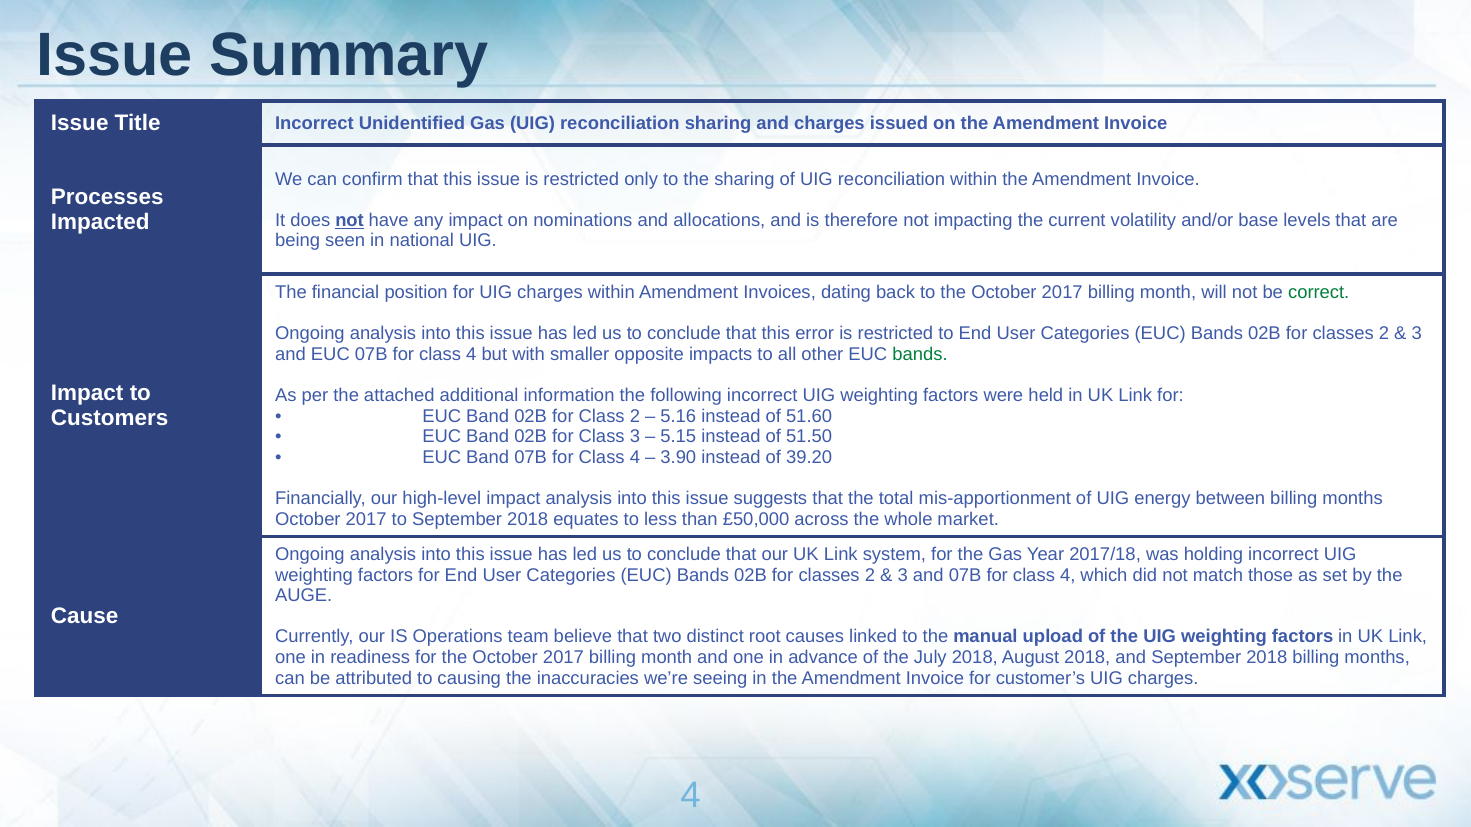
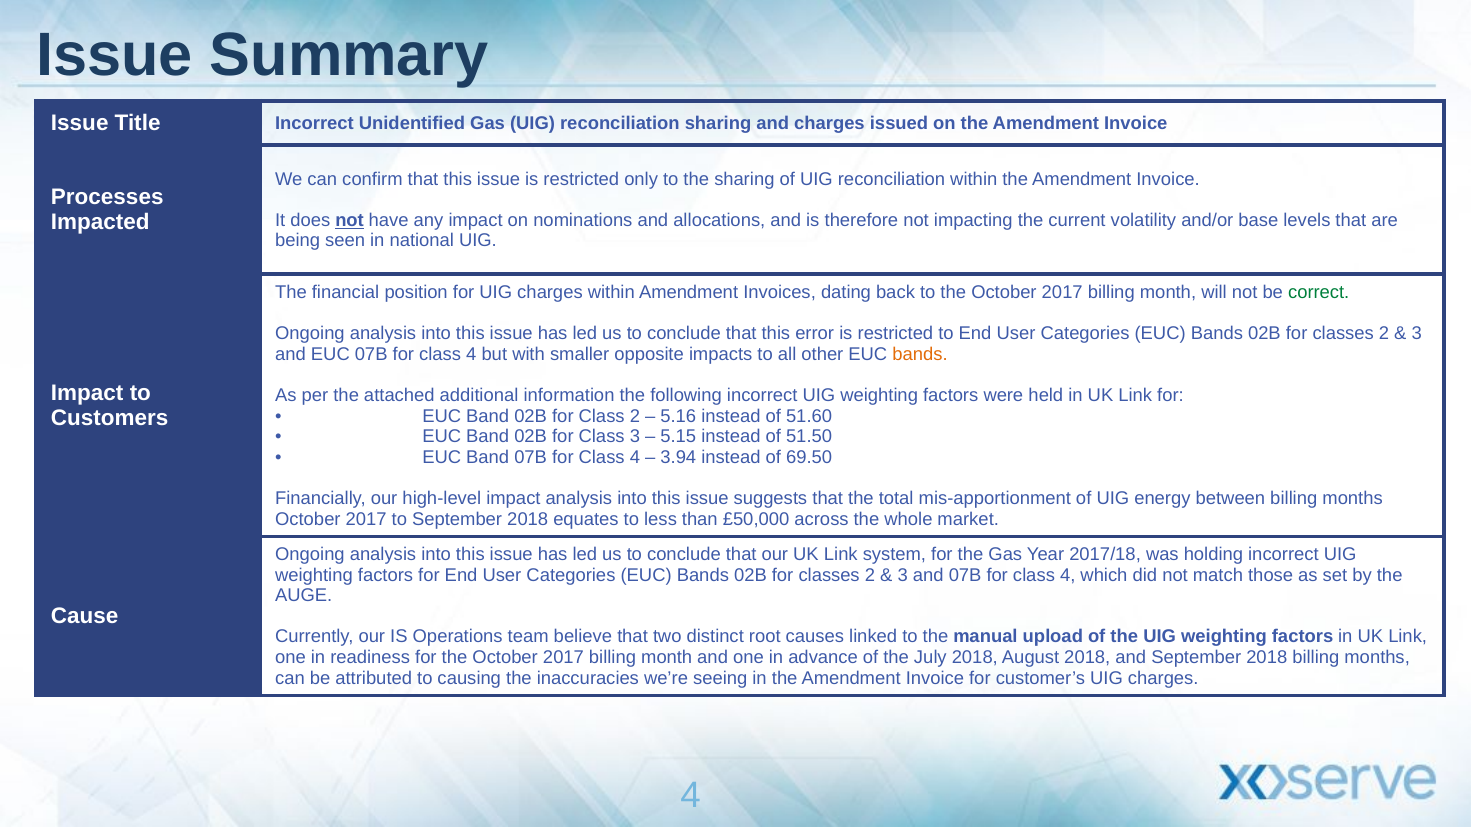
bands at (920, 354) colour: green -> orange
3.90: 3.90 -> 3.94
39.20: 39.20 -> 69.50
